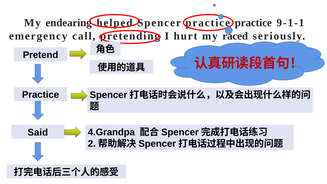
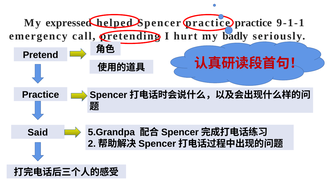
endearing: endearing -> expressed
raced: raced -> badly
4.Grandpa: 4.Grandpa -> 5.Grandpa
